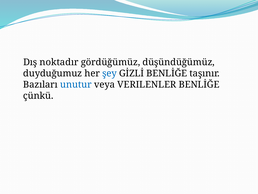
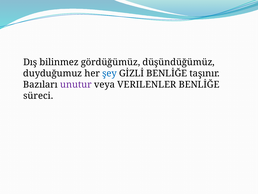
noktadır: noktadır -> bilinmez
unutur colour: blue -> purple
çünkü: çünkü -> süreci
